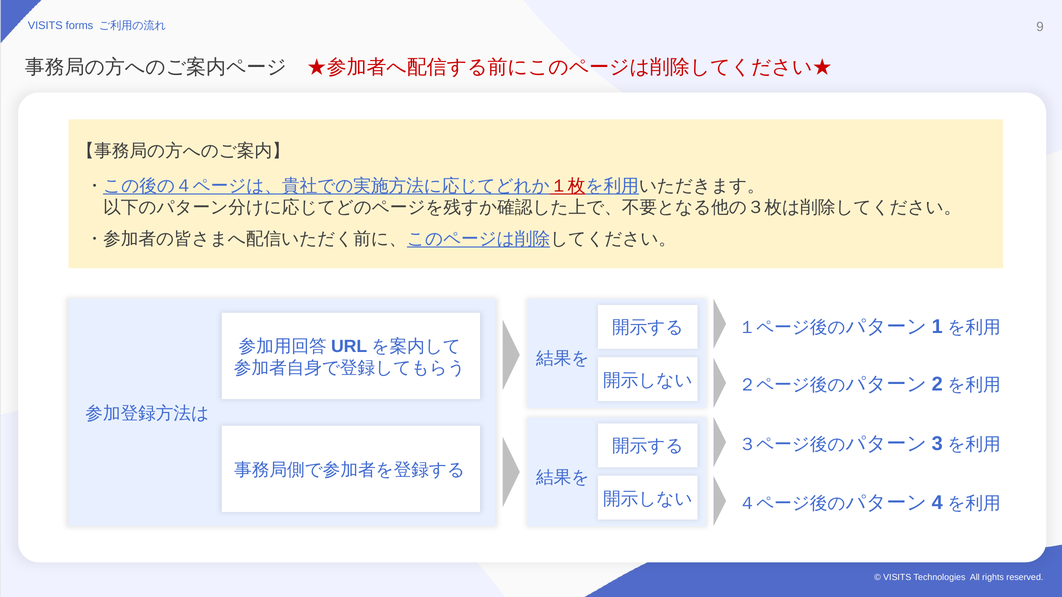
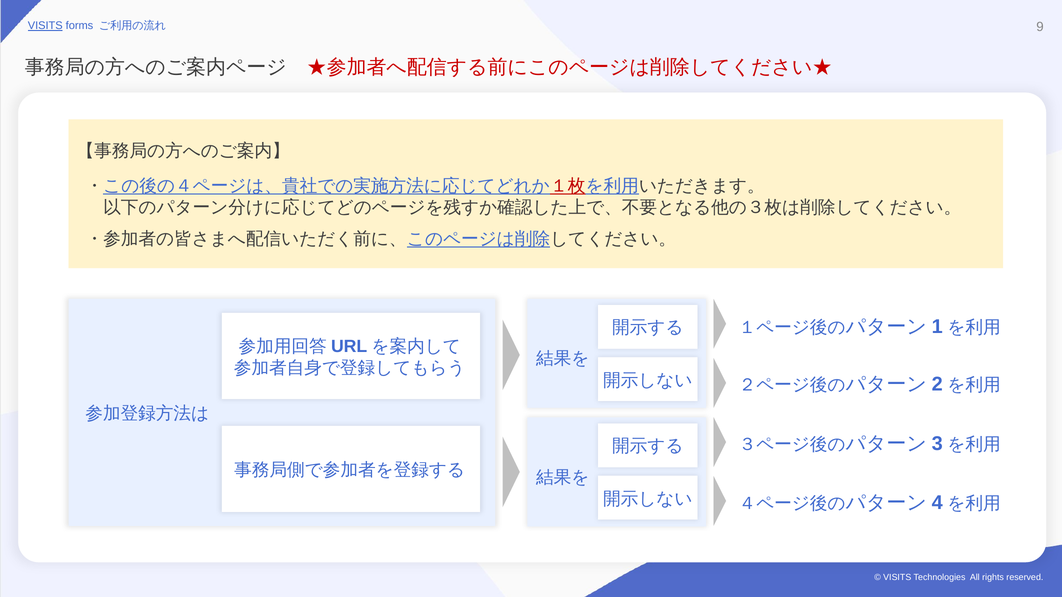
VISITS at (45, 26) underline: none -> present
